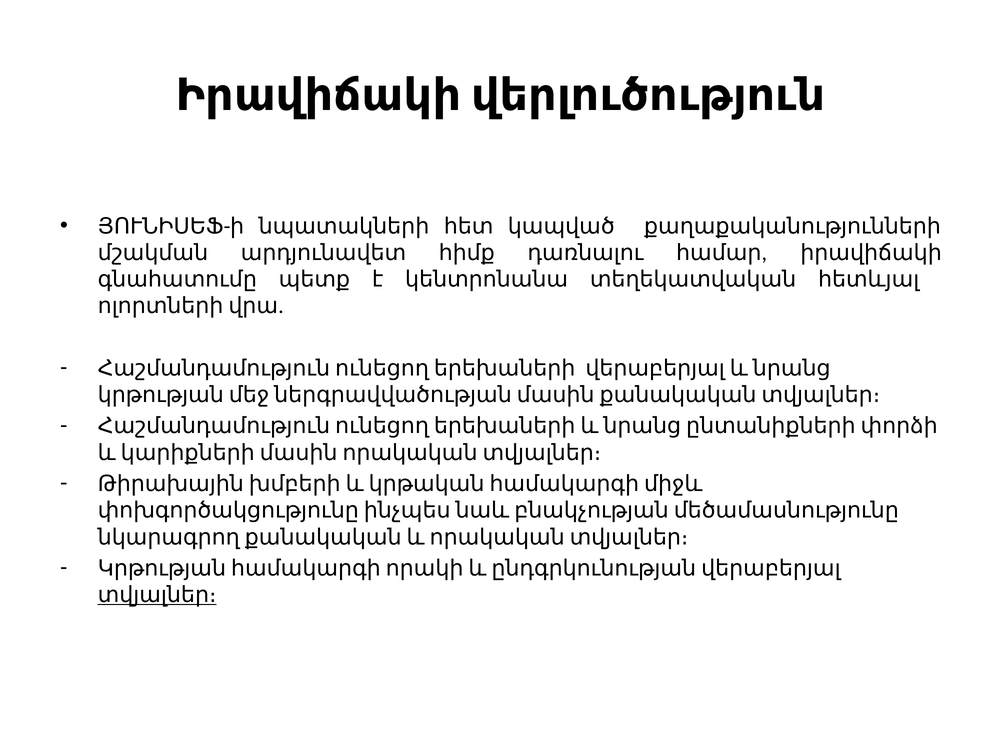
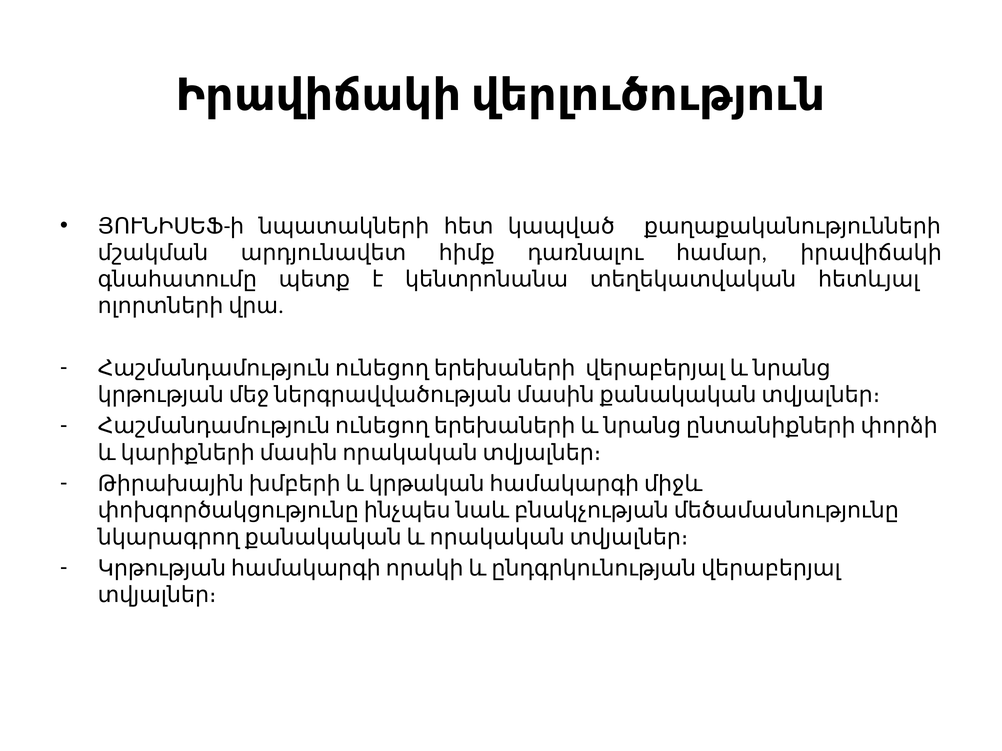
տվյալներ։ underline: present -> none
